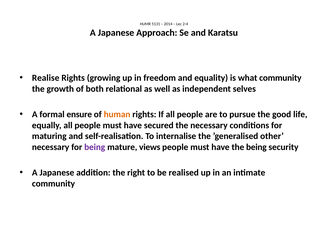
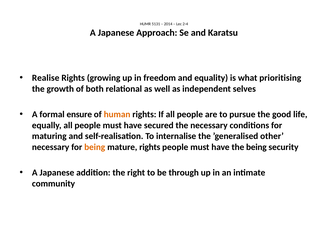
what community: community -> prioritising
being at (95, 147) colour: purple -> orange
mature views: views -> rights
realised: realised -> through
